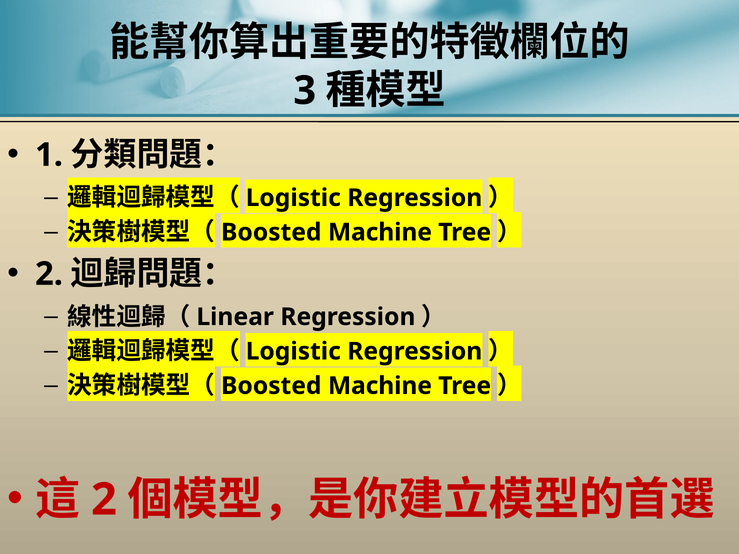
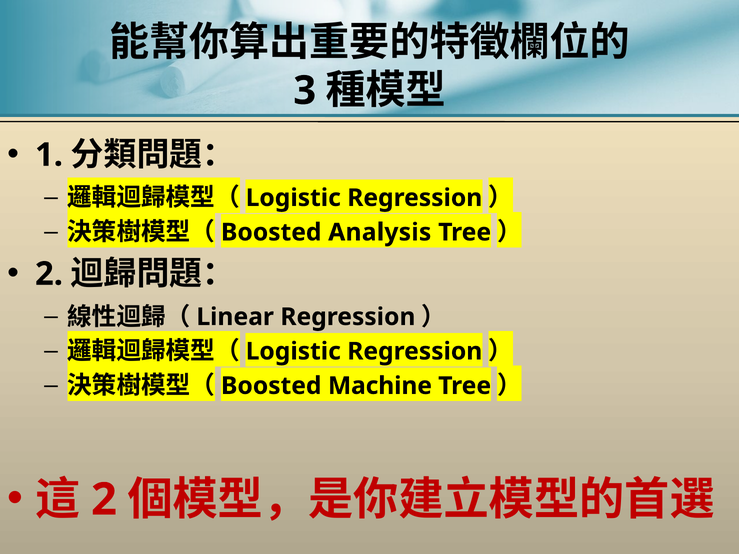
Machine at (380, 232): Machine -> Analysis
